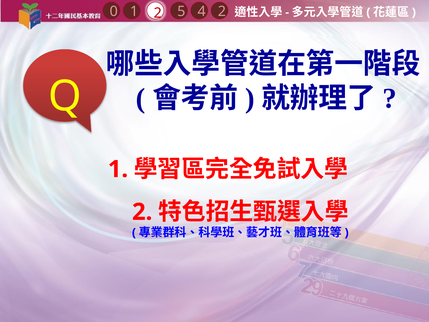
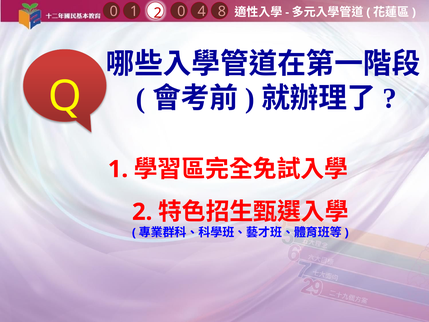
4 2: 2 -> 8
2 5: 5 -> 0
